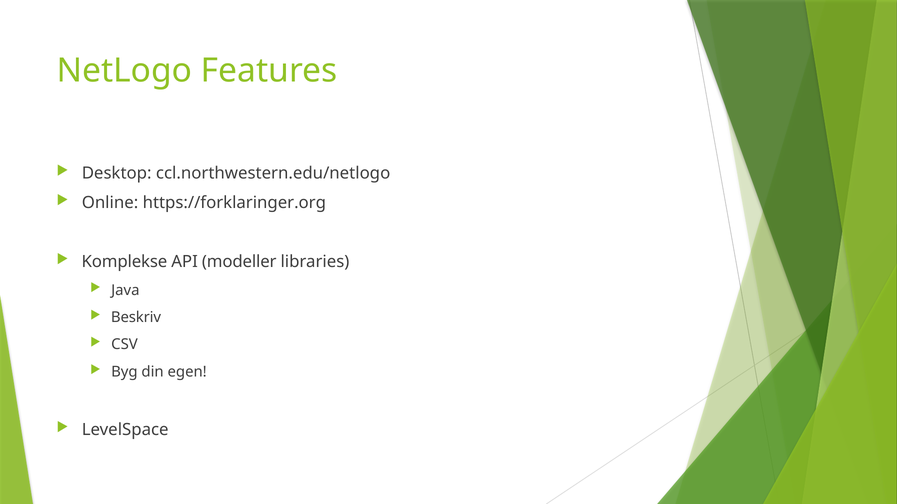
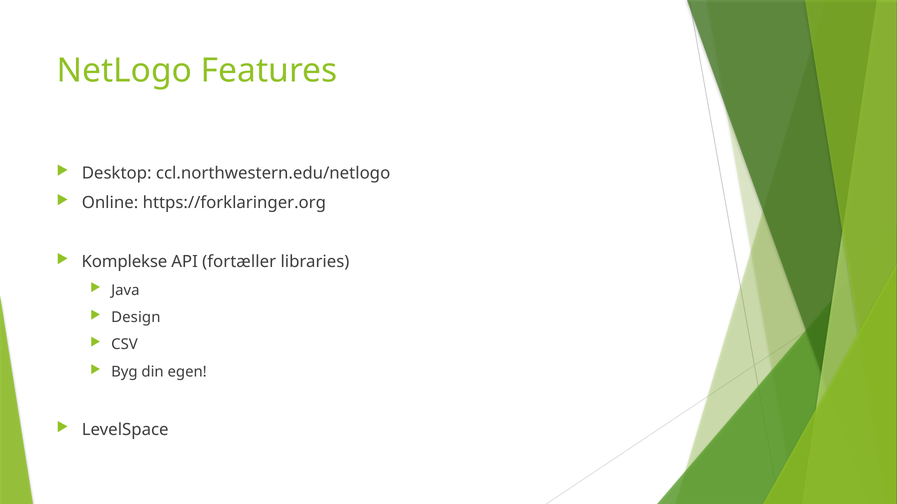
modeller: modeller -> fortæller
Beskriv: Beskriv -> Design
